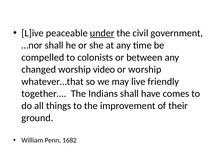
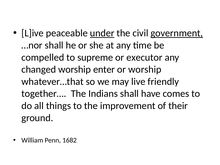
government underline: none -> present
colonists: colonists -> supreme
between: between -> executor
video: video -> enter
